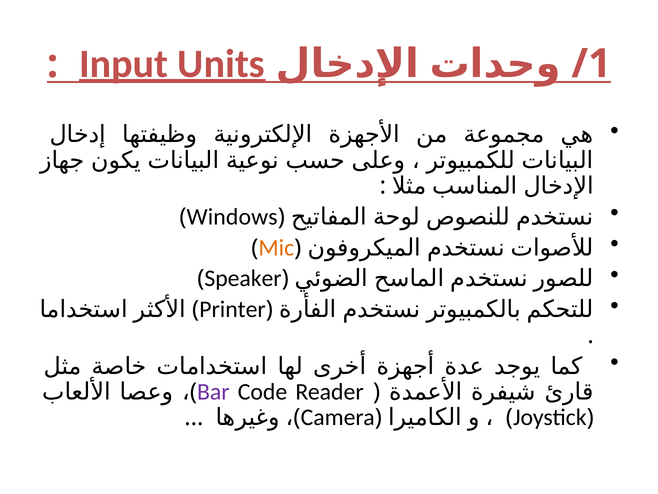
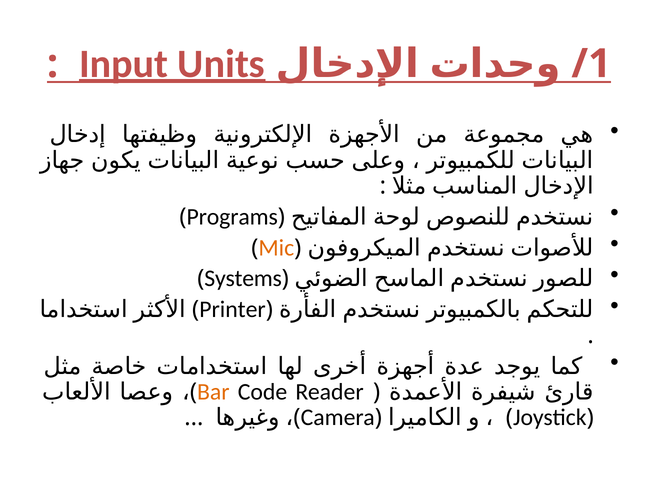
Windows: Windows -> Programs
Speaker: Speaker -> Systems
Bar colour: purple -> orange
